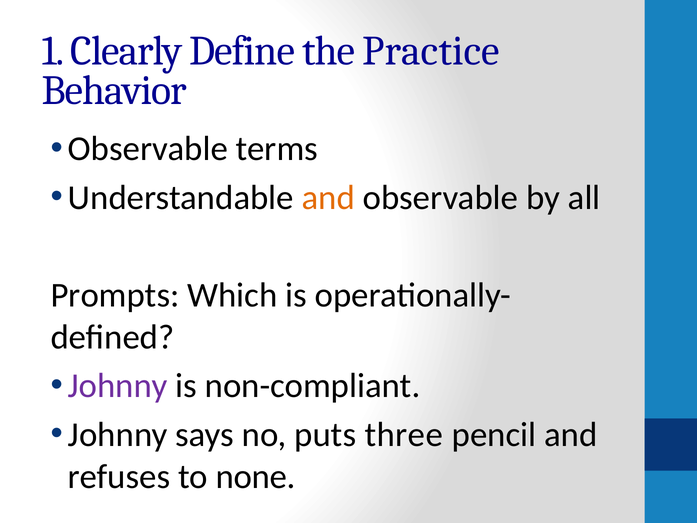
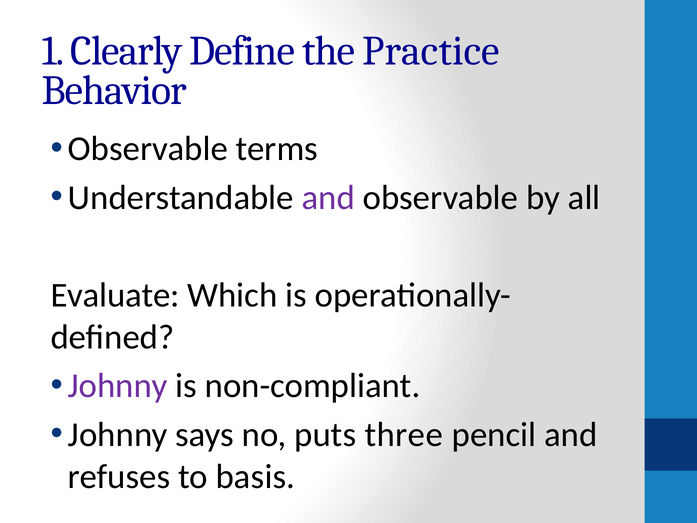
and at (328, 198) colour: orange -> purple
Prompts: Prompts -> Evaluate
none: none -> basis
